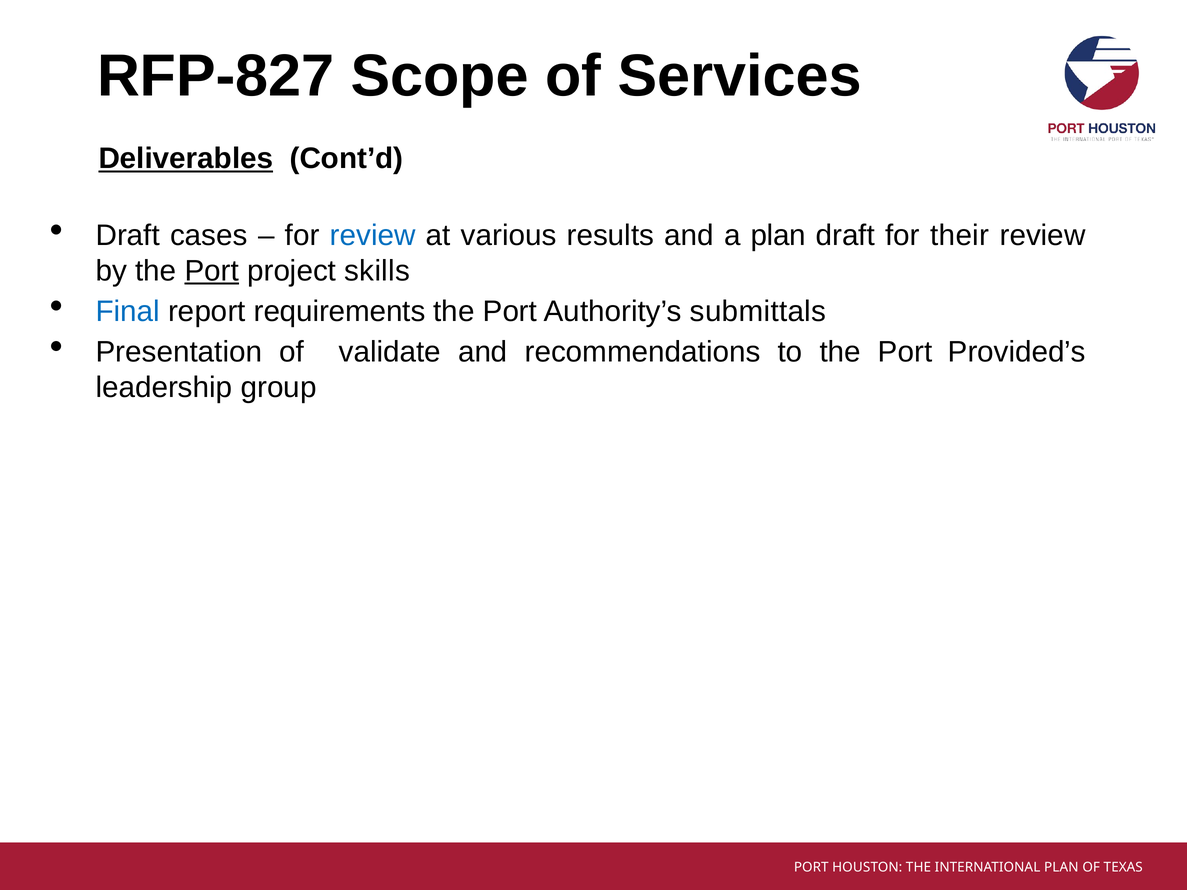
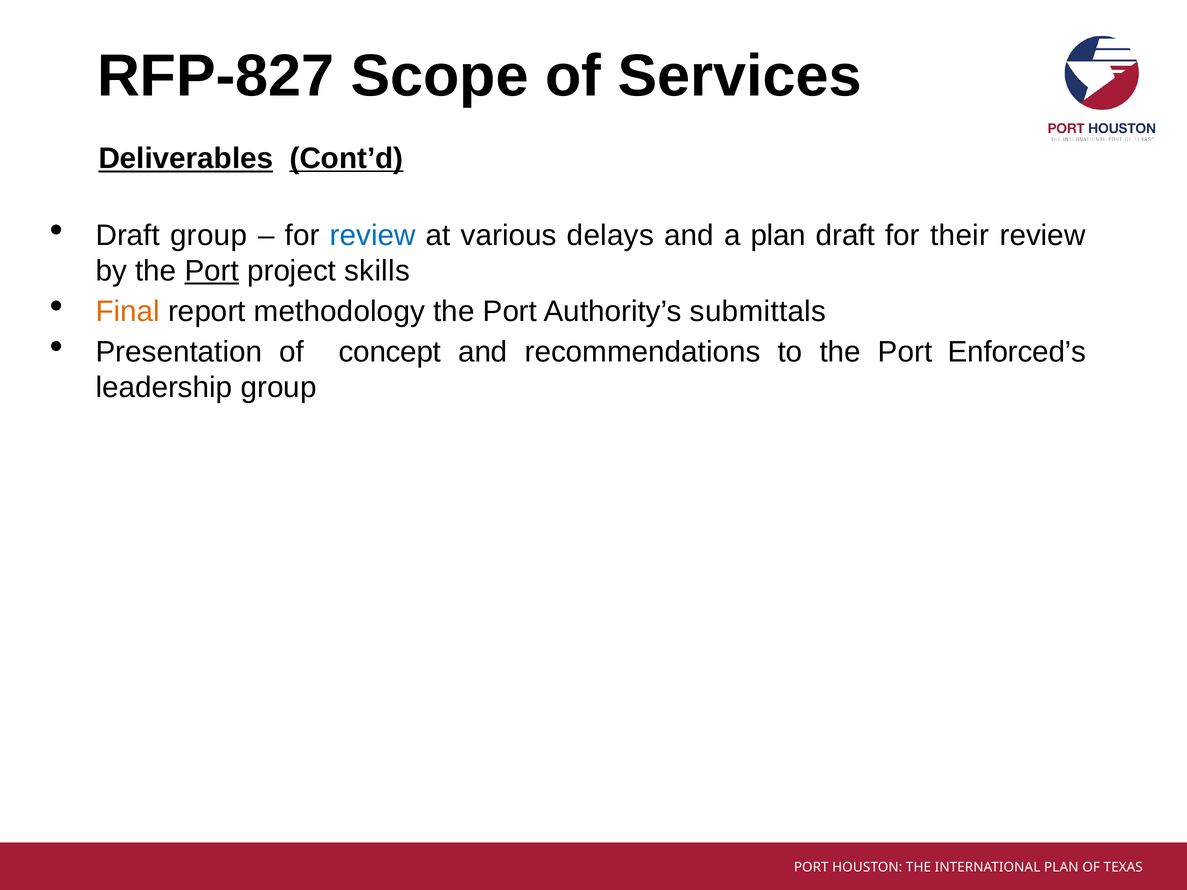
Cont’d underline: none -> present
Draft cases: cases -> group
results: results -> delays
Final colour: blue -> orange
requirements: requirements -> methodology
validate: validate -> concept
Provided’s: Provided’s -> Enforced’s
